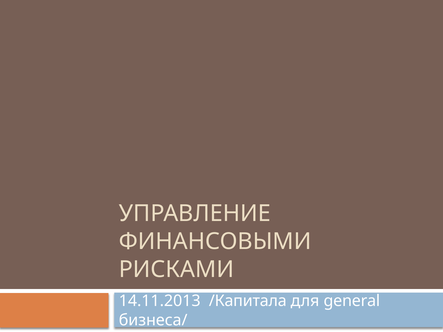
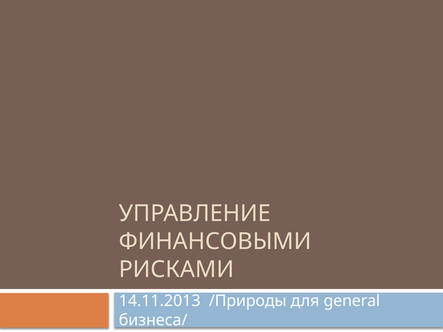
/Капитала: /Капитала -> /Природы
